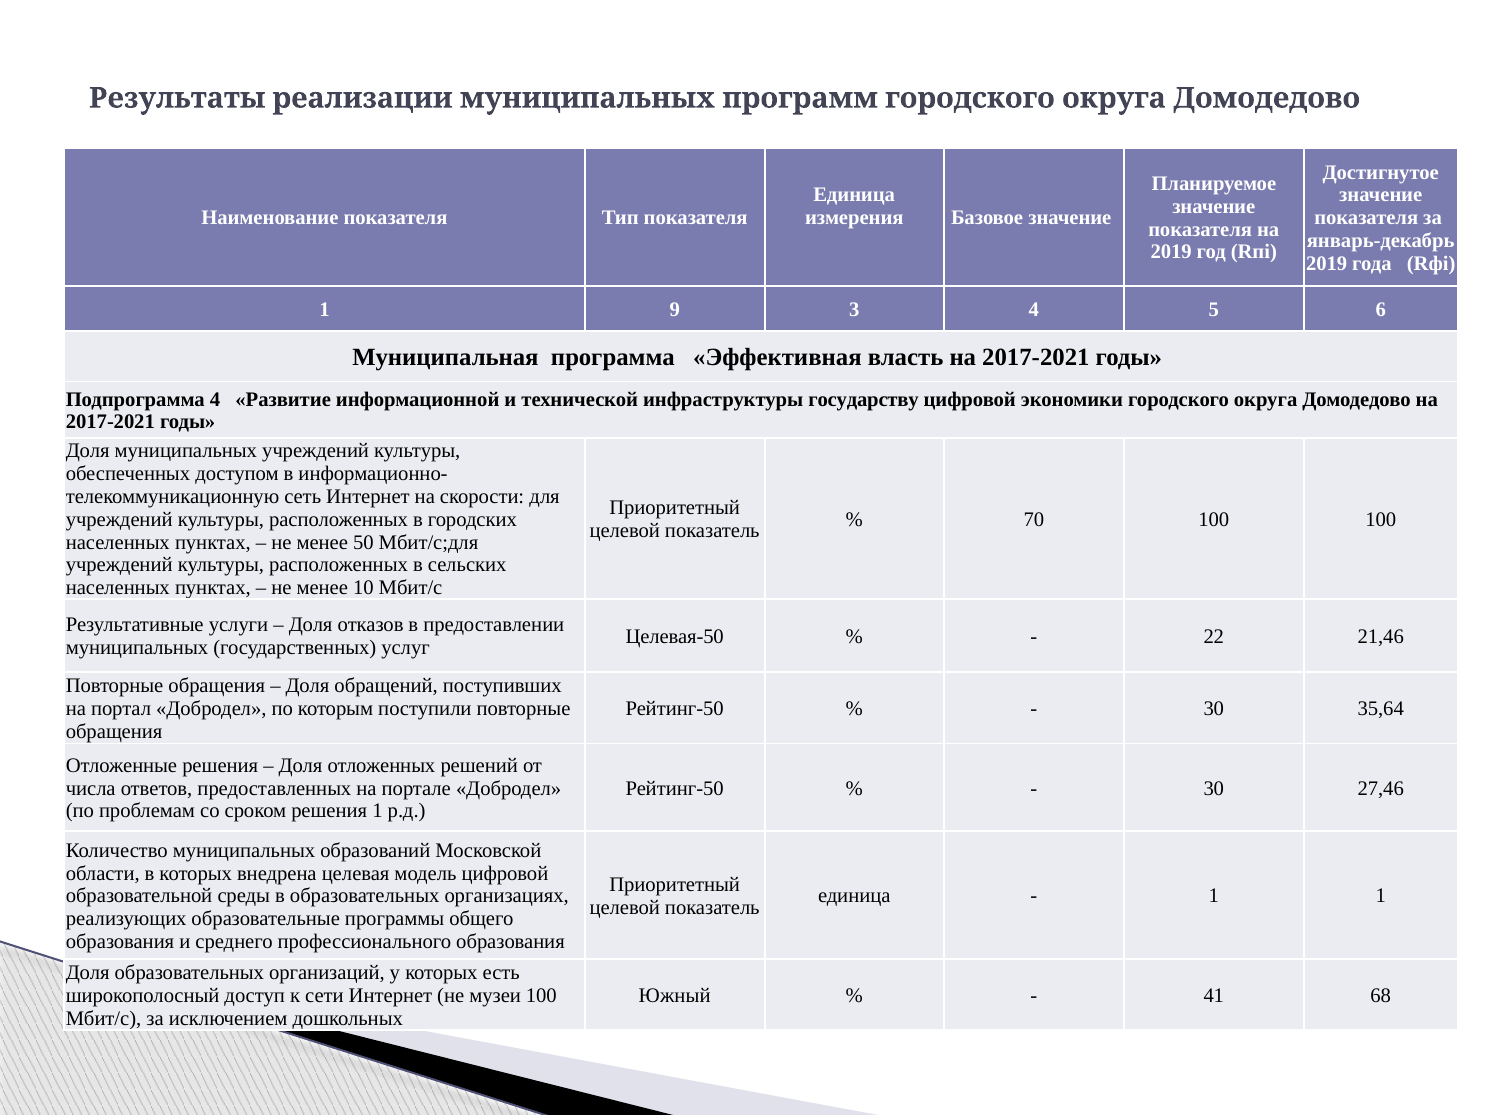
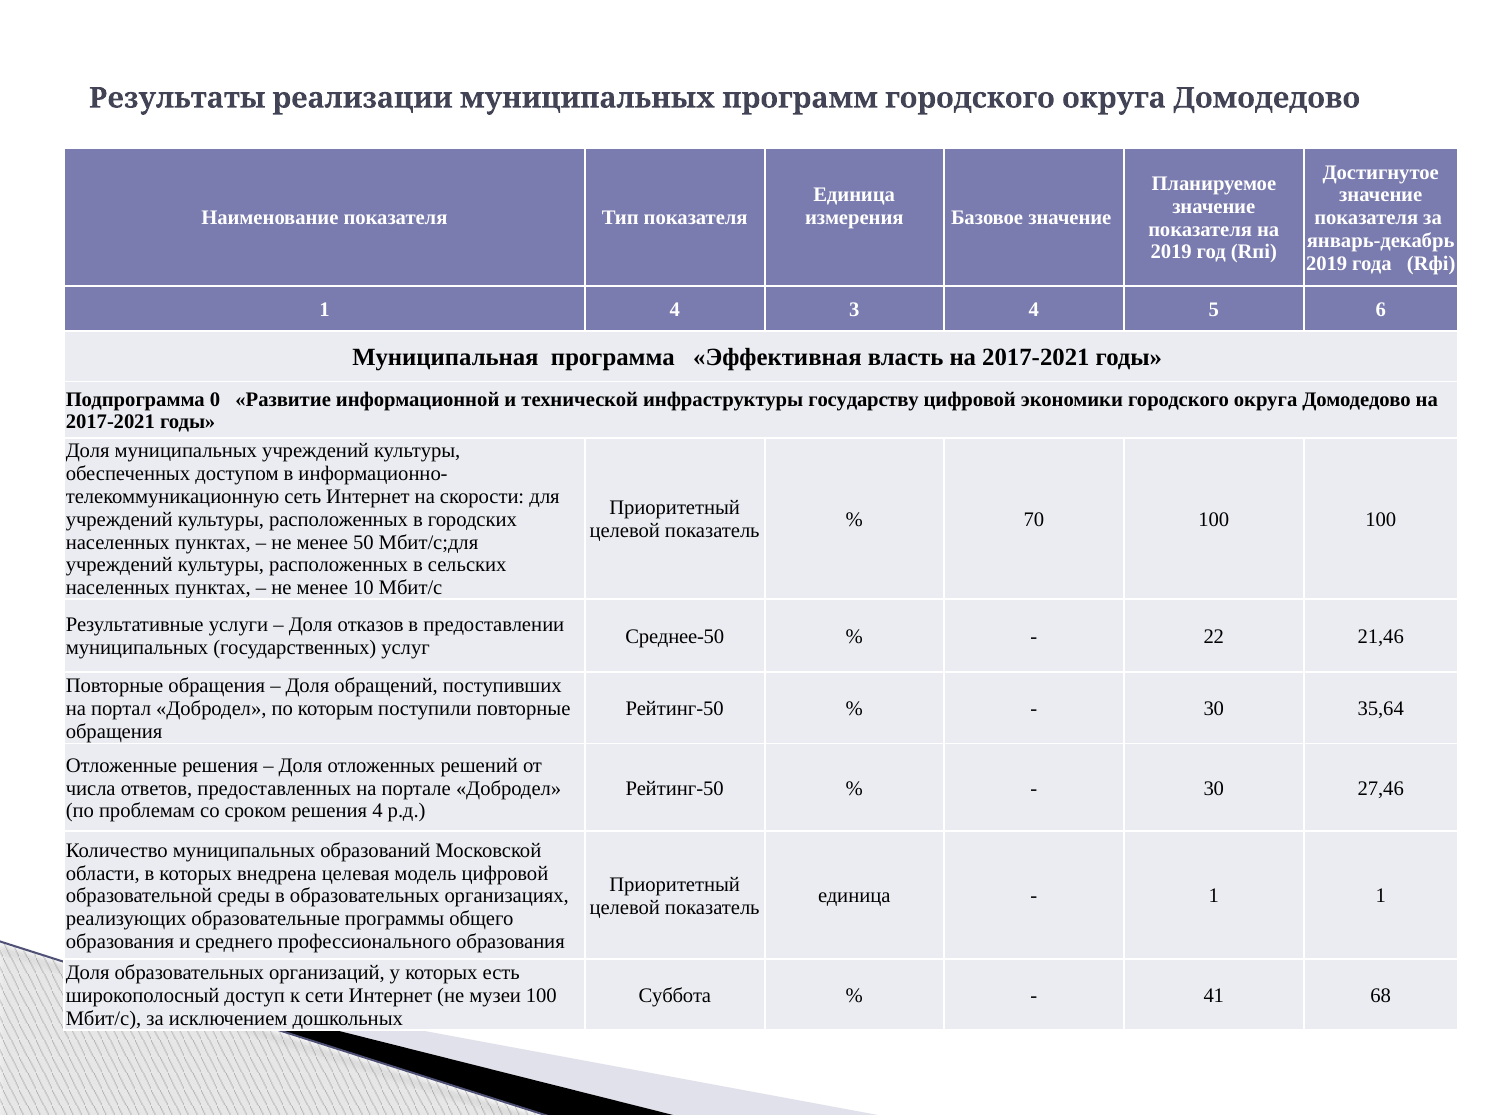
1 9: 9 -> 4
Подпрограмма 4: 4 -> 0
Целевая-50: Целевая-50 -> Среднее-50
решения 1: 1 -> 4
Южный: Южный -> Суббота
